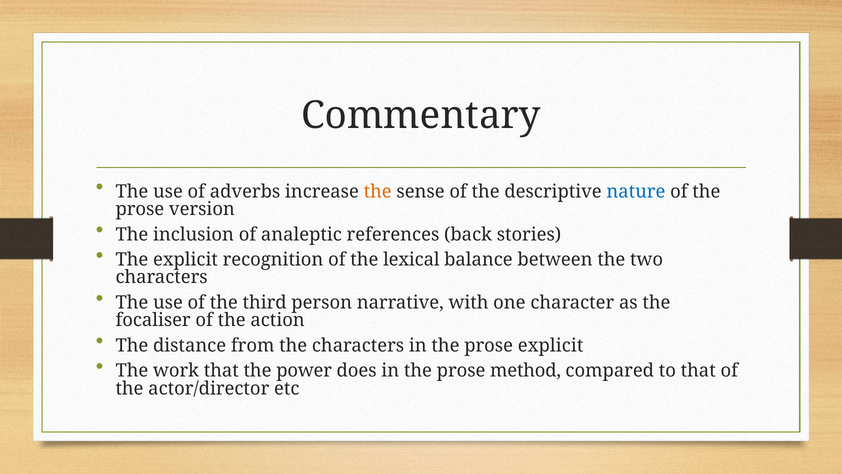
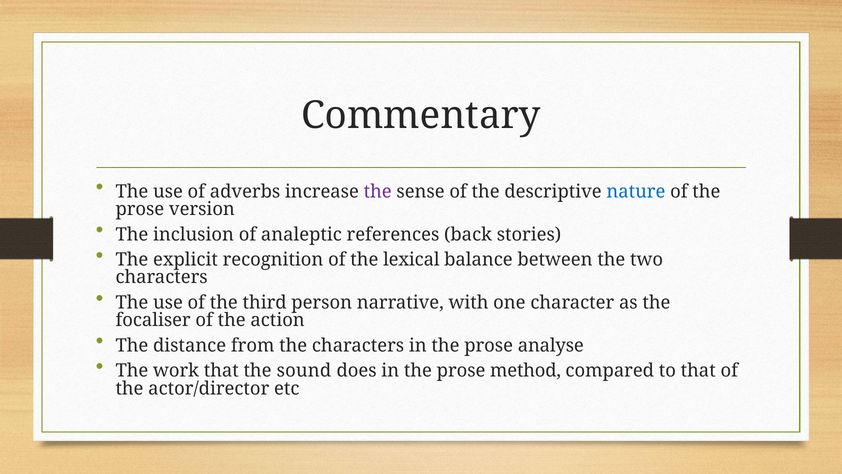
the at (378, 191) colour: orange -> purple
prose explicit: explicit -> analyse
power: power -> sound
